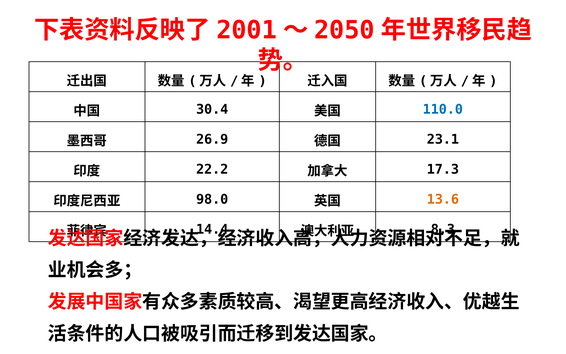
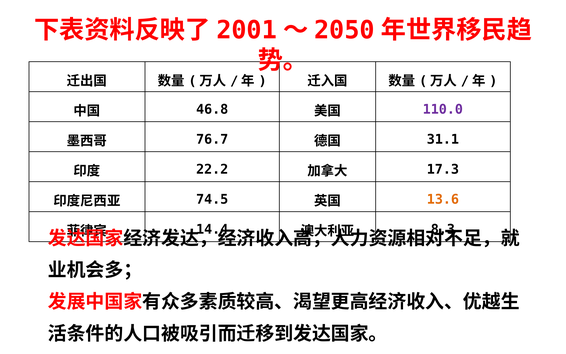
30.4: 30.4 -> 46.8
110.0 colour: blue -> purple
26.9: 26.9 -> 76.7
23.1: 23.1 -> 31.1
98.0: 98.0 -> 74.5
